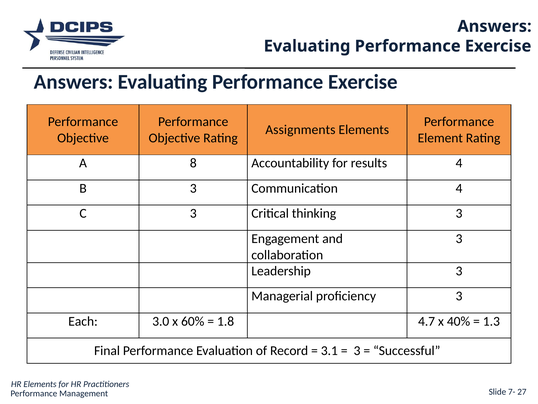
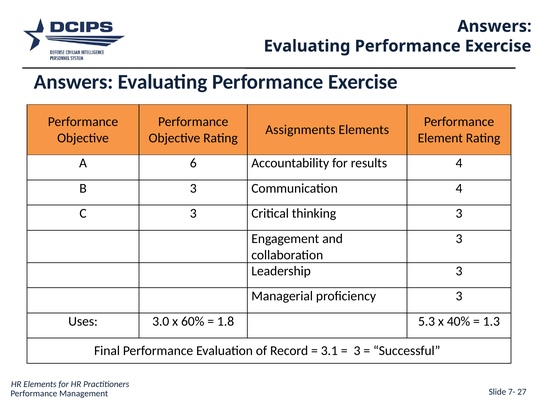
8: 8 -> 6
Each: Each -> Uses
4.7: 4.7 -> 5.3
